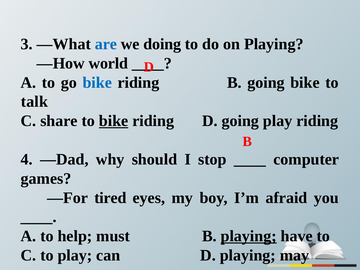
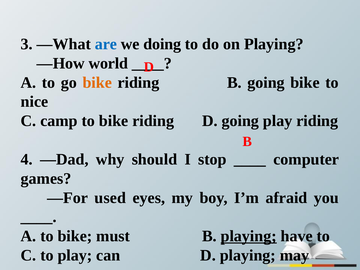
bike at (97, 83) colour: blue -> orange
talk: talk -> nice
share: share -> camp
bike at (114, 121) underline: present -> none
tired: tired -> used
A to help: help -> bike
